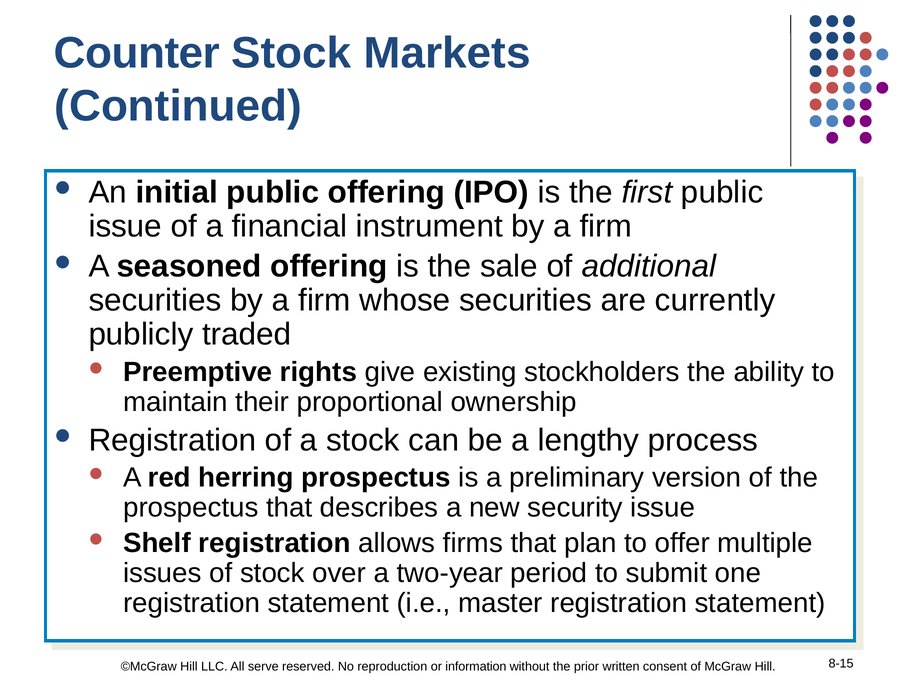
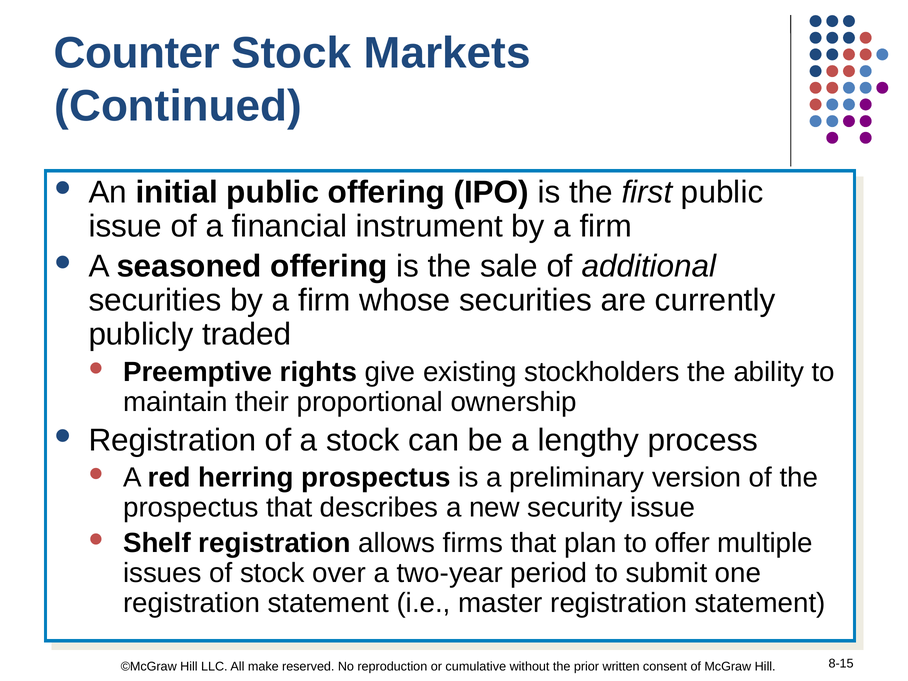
serve: serve -> make
information: information -> cumulative
